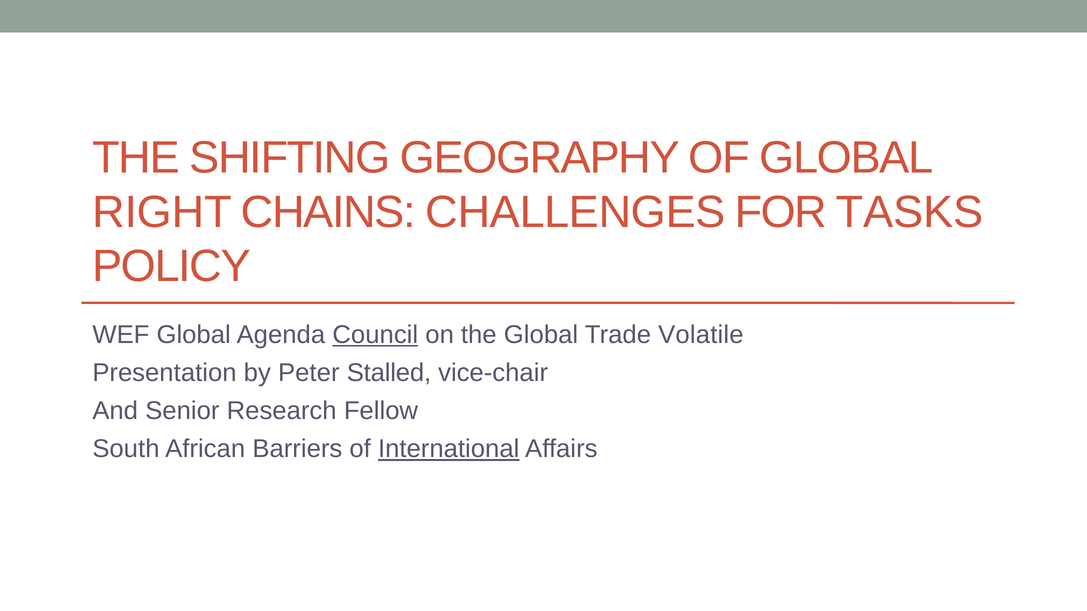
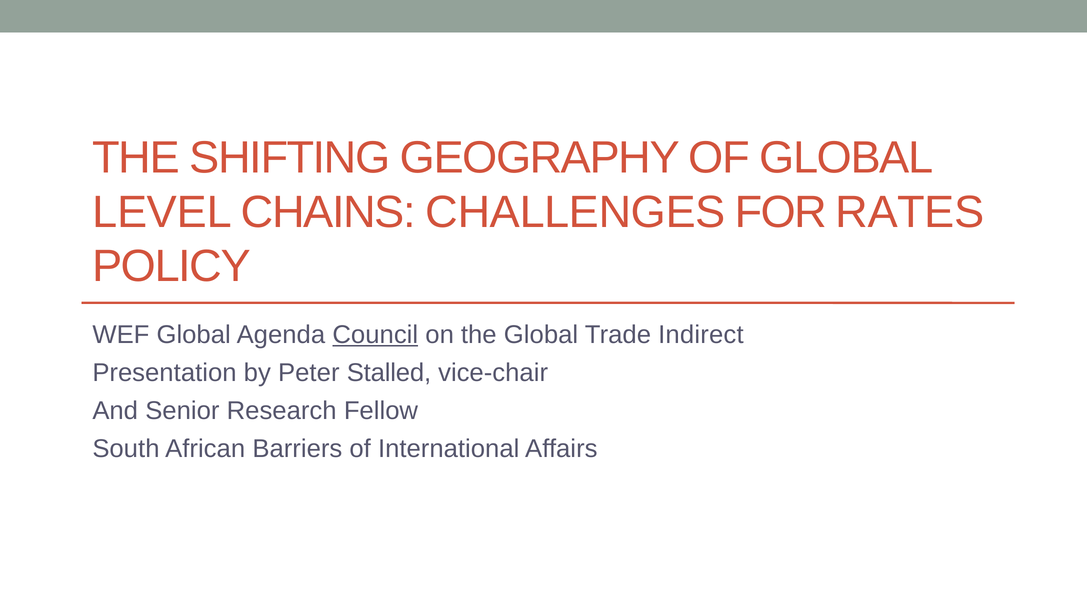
RIGHT: RIGHT -> LEVEL
TASKS: TASKS -> RATES
Volatile: Volatile -> Indirect
International underline: present -> none
